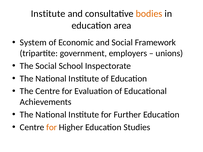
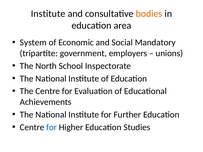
Framework: Framework -> Mandatory
The Social: Social -> North
for at (52, 127) colour: orange -> blue
